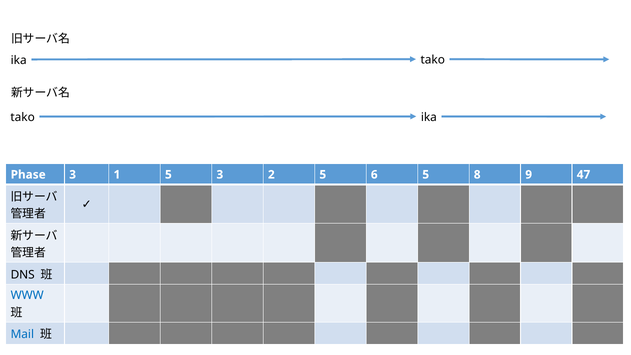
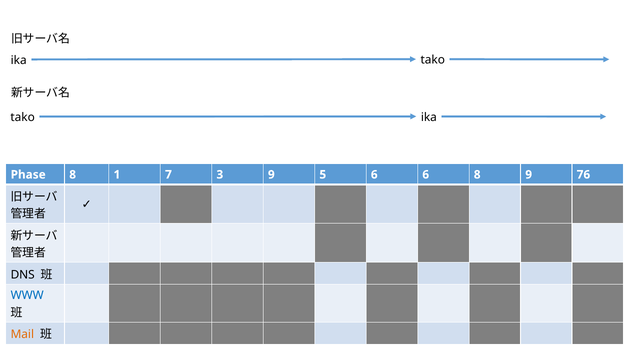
Phase 3: 3 -> 8
1 5: 5 -> 7
3 2: 2 -> 9
6 5: 5 -> 6
47: 47 -> 76
Mail colour: blue -> orange
